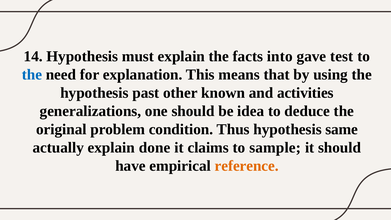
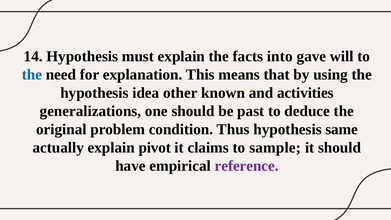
test: test -> will
past: past -> idea
idea: idea -> past
done: done -> pivot
reference colour: orange -> purple
